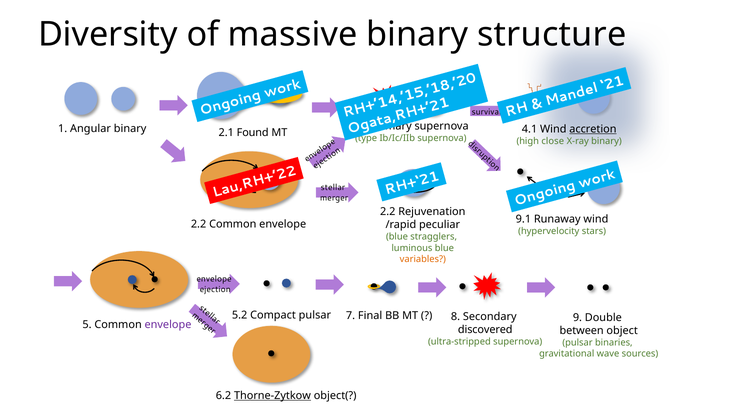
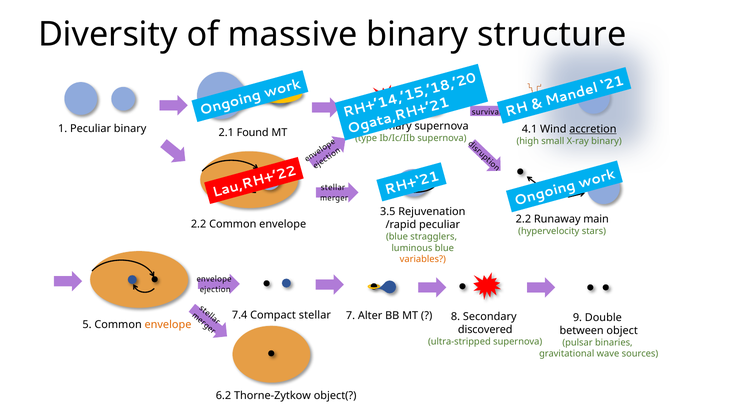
1 Angular: Angular -> Peculiar
close: close -> small
2.2 at (388, 212): 2.2 -> 3.5
9.1 at (523, 219): 9.1 -> 2.2
Runaway wind: wind -> main
5.2: 5.2 -> 7.4
Compact pulsar: pulsar -> stellar
Final: Final -> Alter
envelope at (168, 325) colour: purple -> orange
Thorne-Zytkow underline: present -> none
